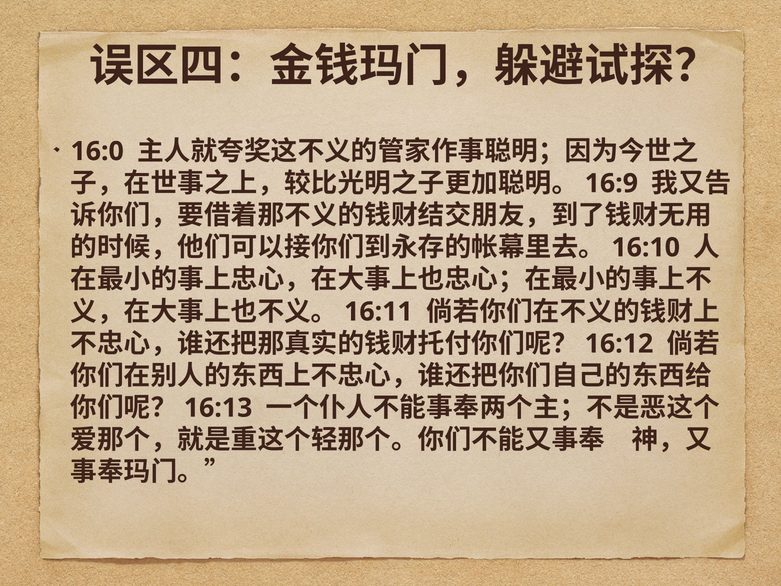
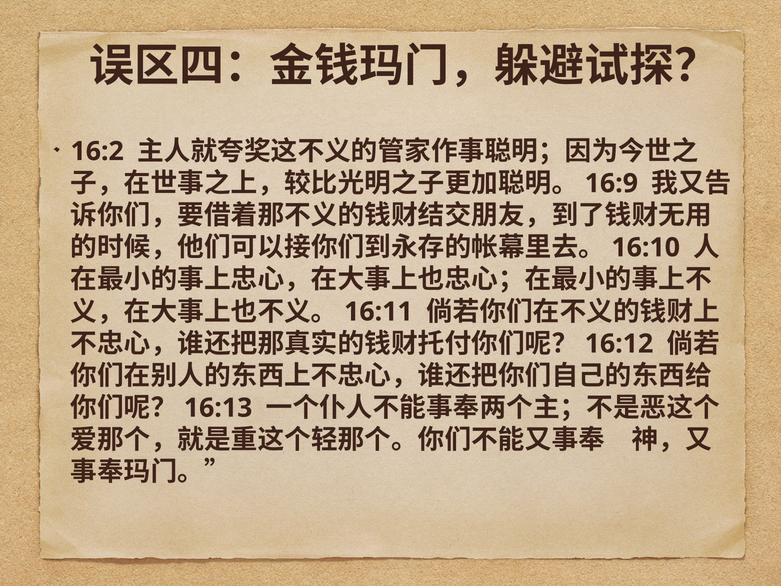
16:0: 16:0 -> 16:2
